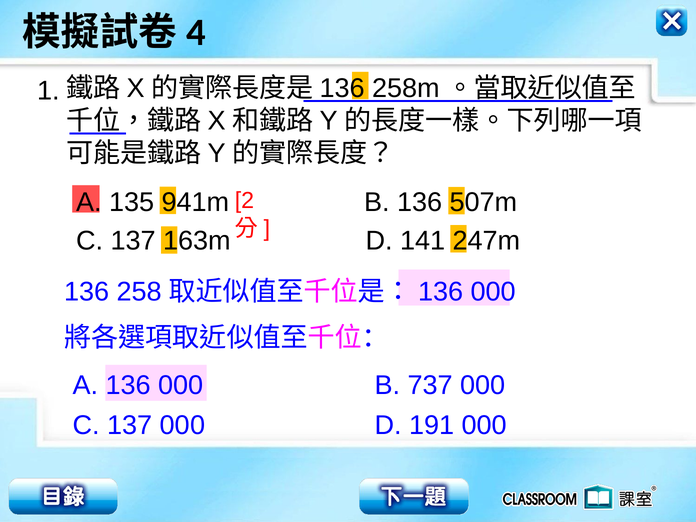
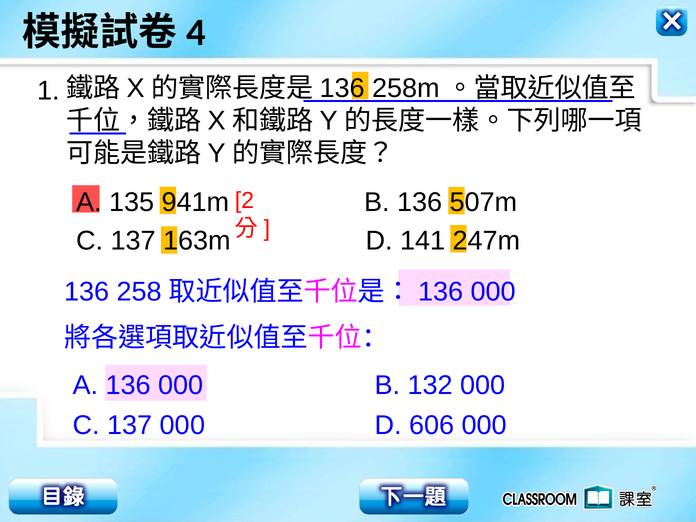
737: 737 -> 132
191: 191 -> 606
